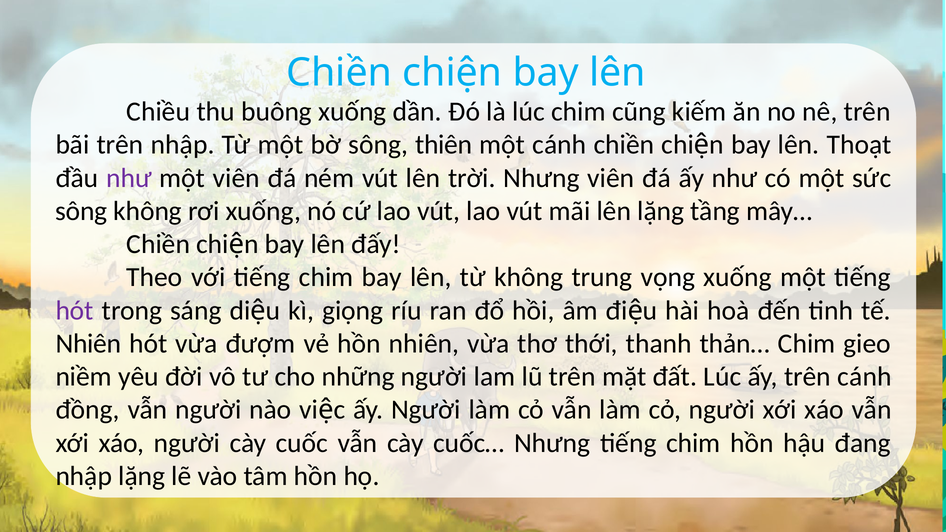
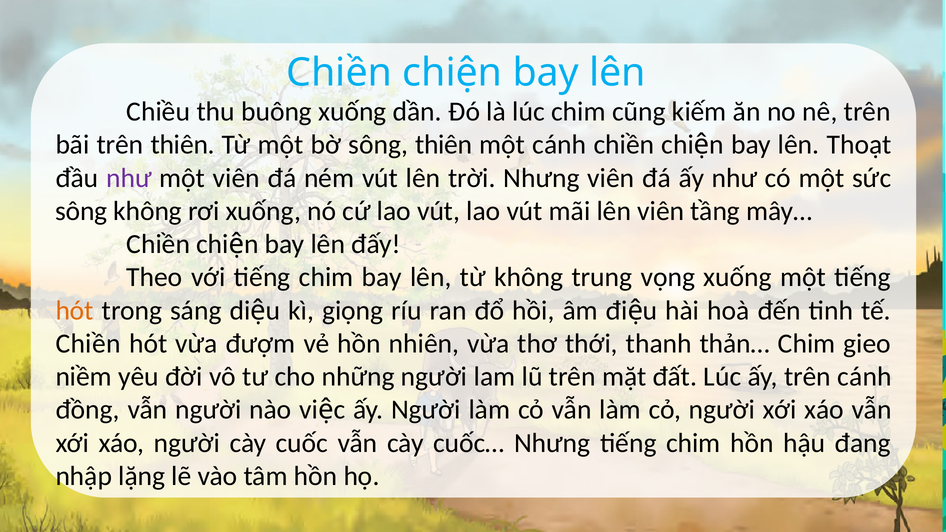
trên nhập: nhập -> thiên
lên lặng: lặng -> viên
hót at (75, 311) colour: purple -> orange
Nhiên at (88, 344): Nhiên -> Chiền
